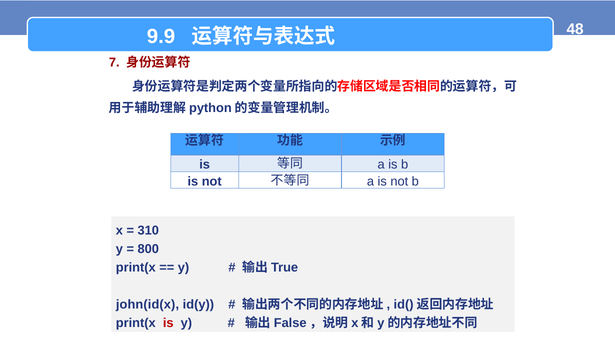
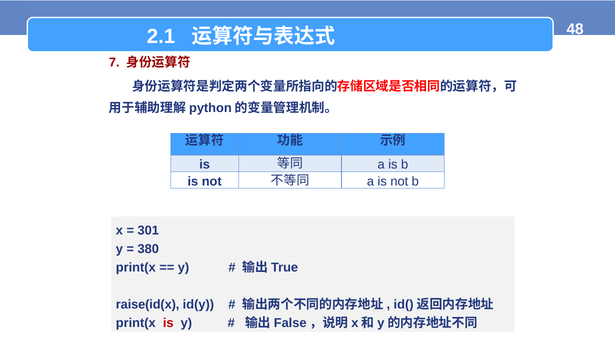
9.9: 9.9 -> 2.1
310: 310 -> 301
800: 800 -> 380
john(id(x: john(id(x -> raise(id(x
